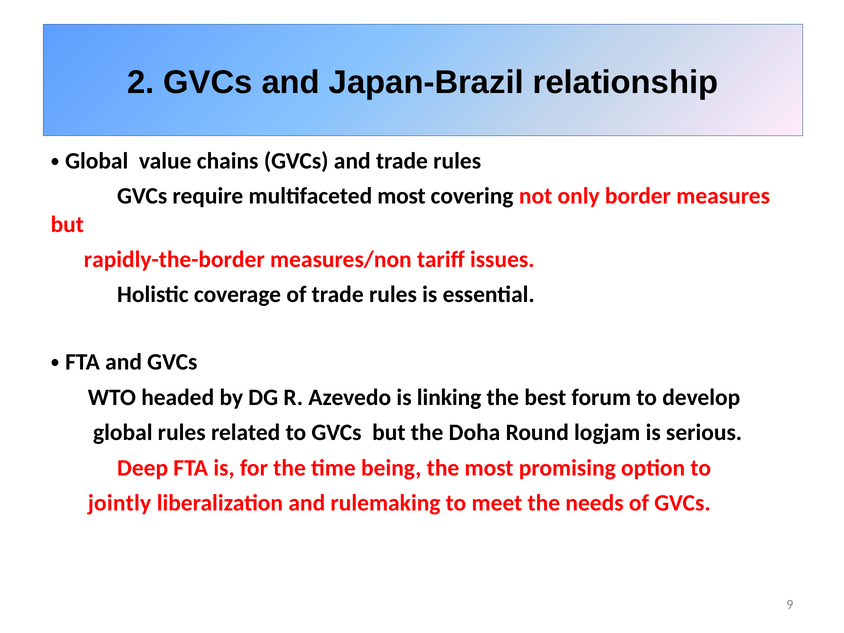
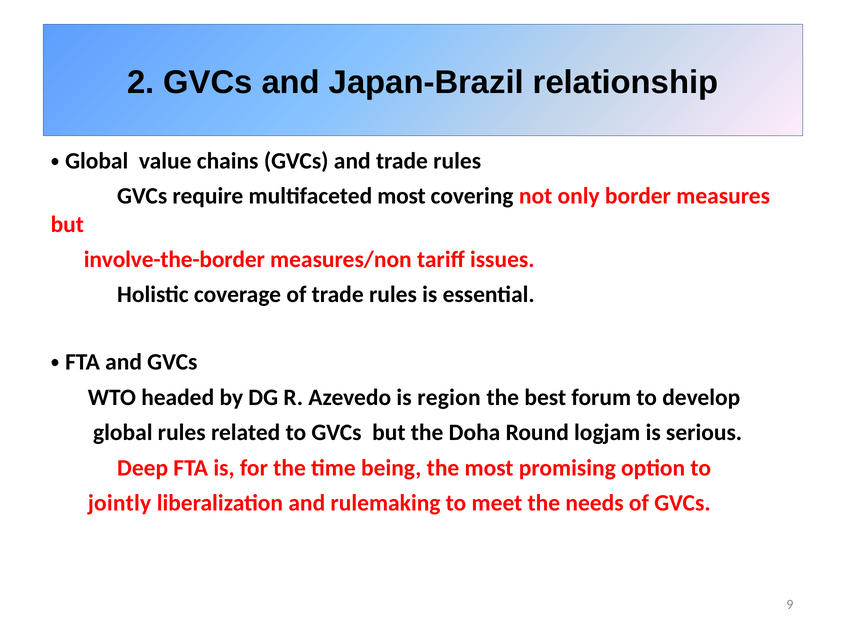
rapidly-the-border: rapidly-the-border -> involve-the-border
linking: linking -> region
